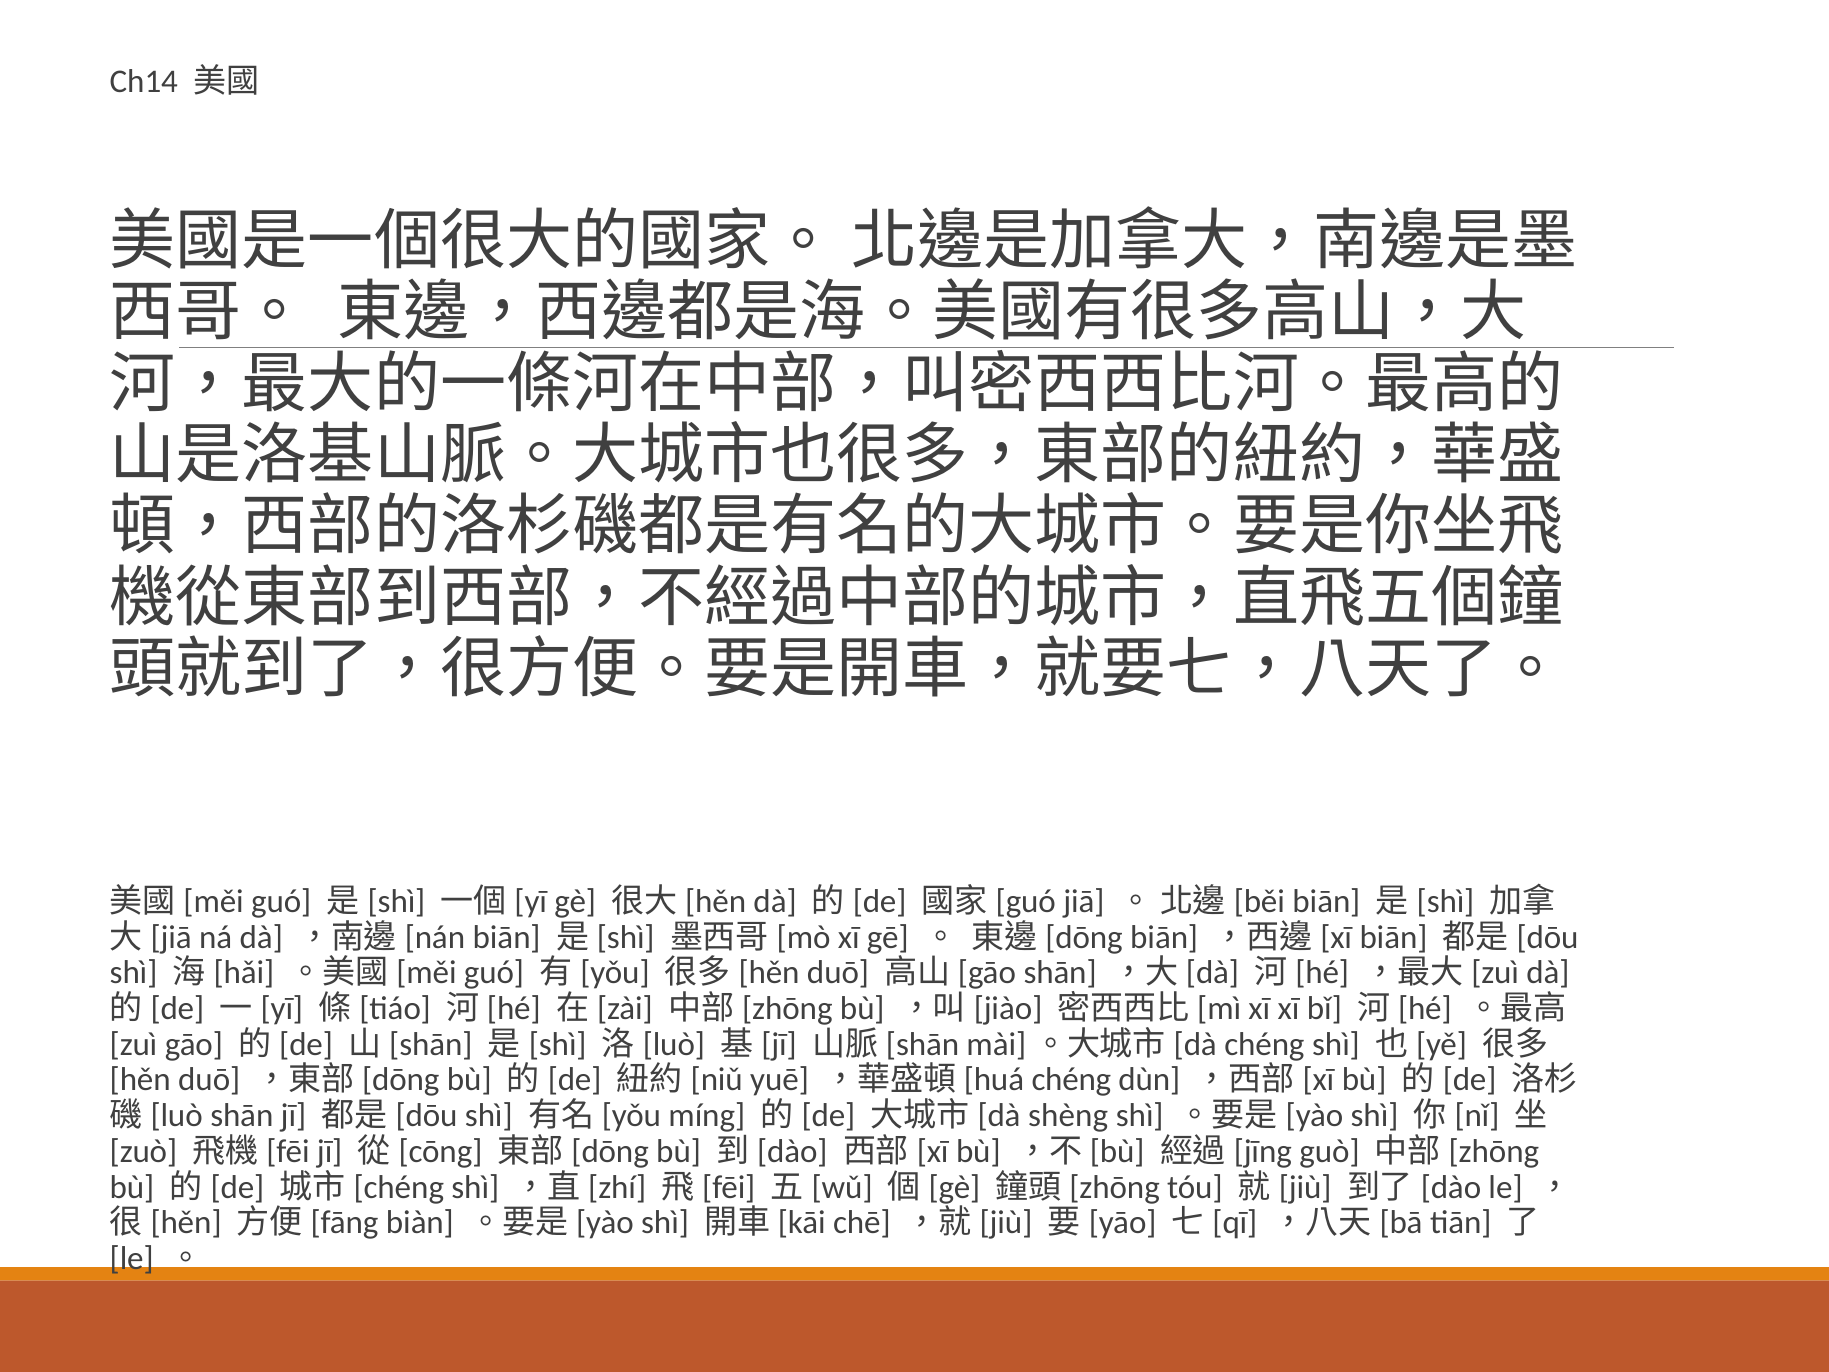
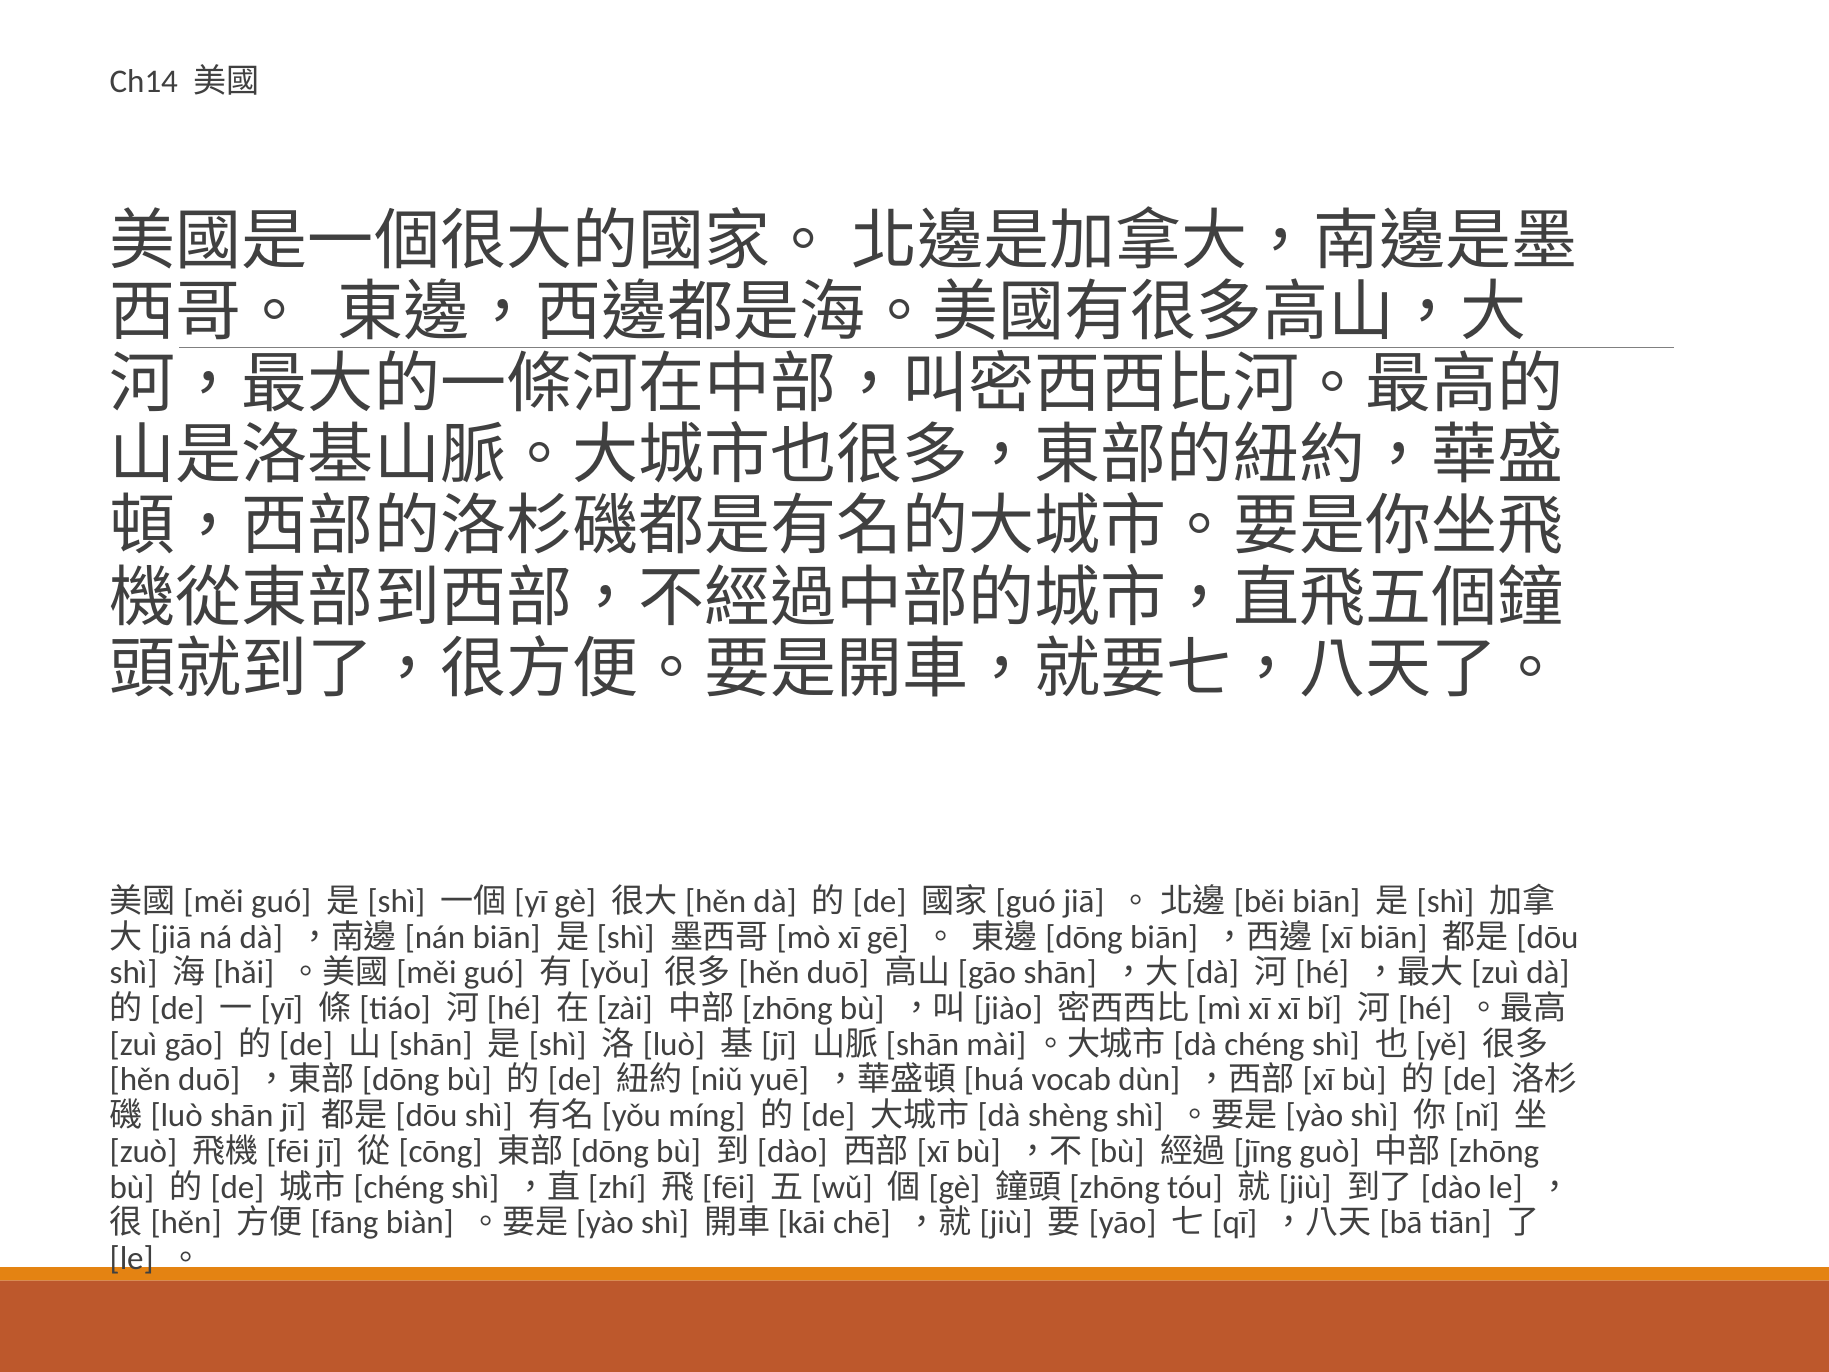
chéng at (1071, 1080): chéng -> vocab
